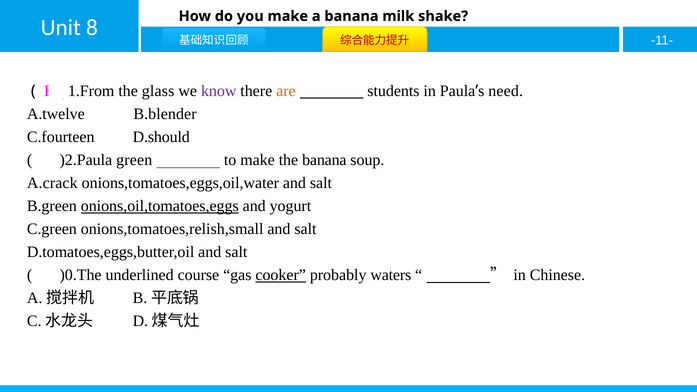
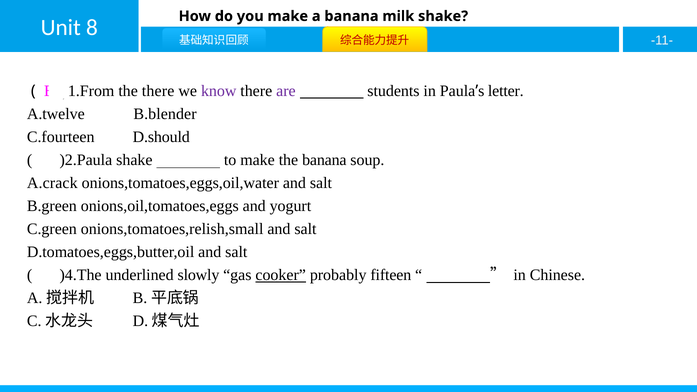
the glass: glass -> there
are colour: orange -> purple
need: need -> letter
)2.Paula green: green -> shake
onions,oil,tomatoes,eggs underline: present -> none
)0.The: )0.The -> )4.The
course: course -> slowly
waters: waters -> fifteen
